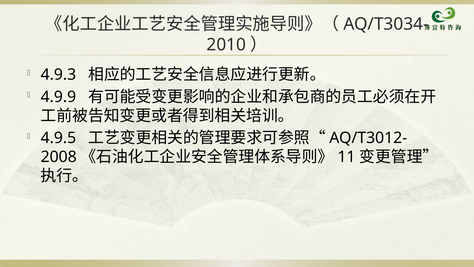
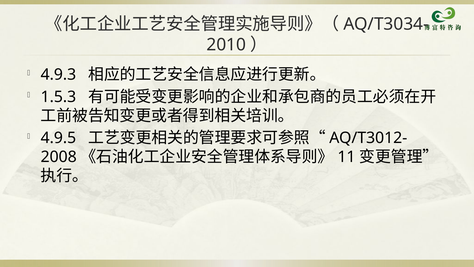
4.9.9: 4.9.9 -> 1.5.3
